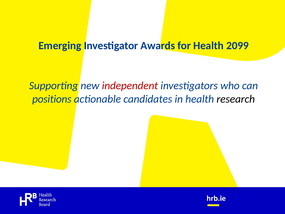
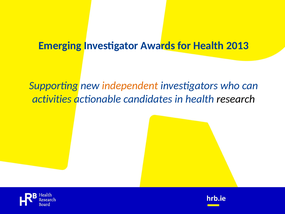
2099: 2099 -> 2013
independent colour: red -> orange
positions: positions -> activities
